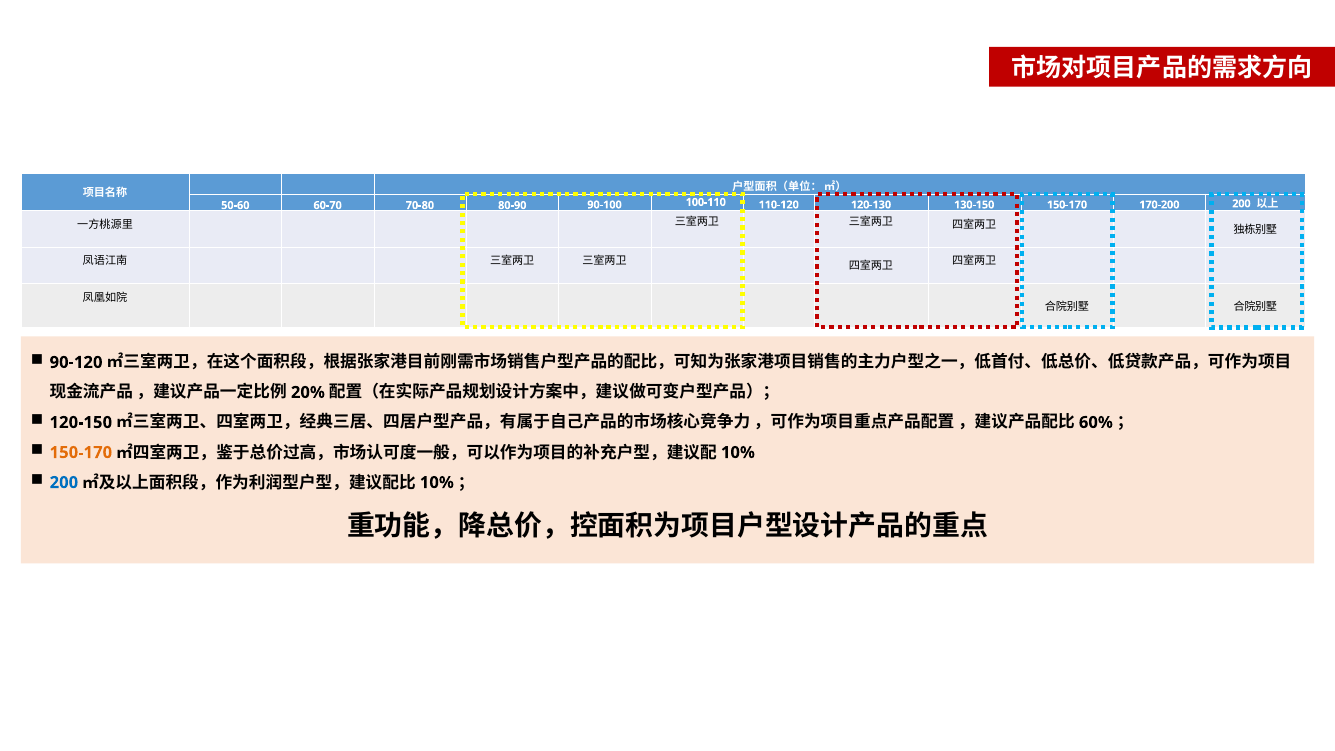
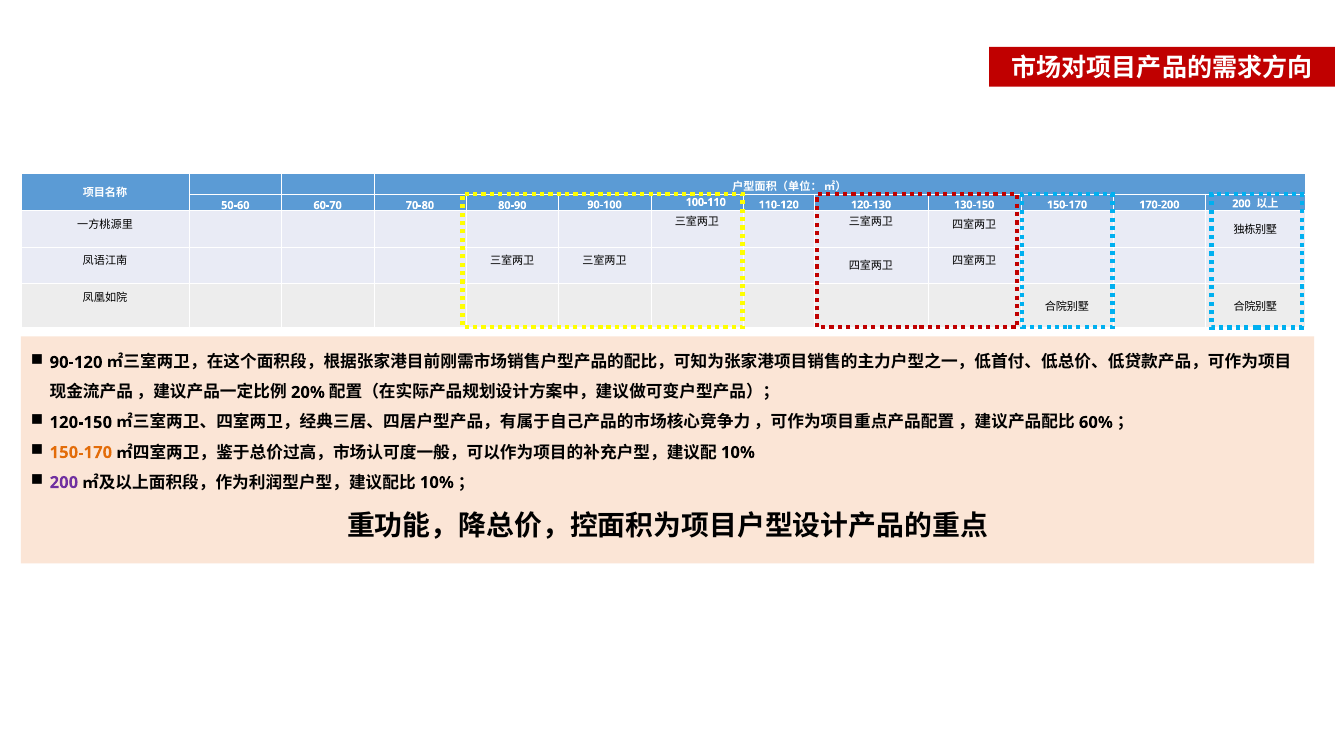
200 at (64, 483) colour: blue -> purple
